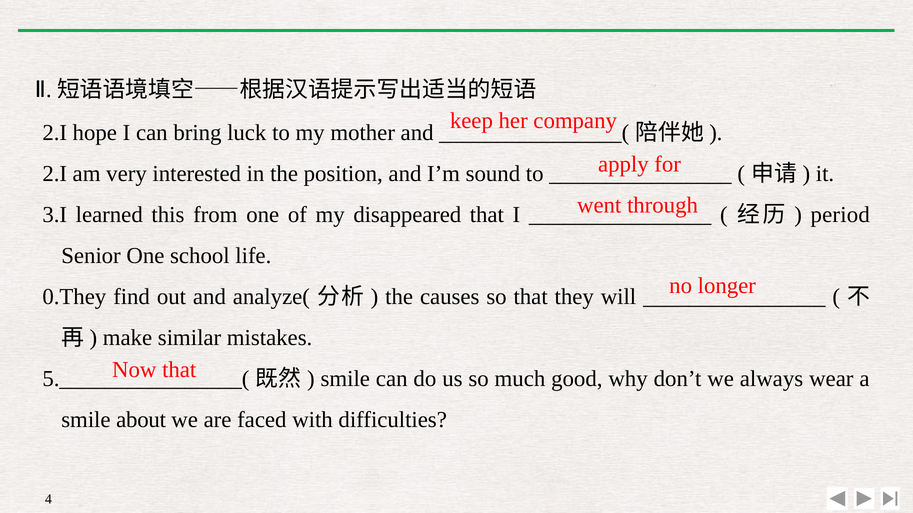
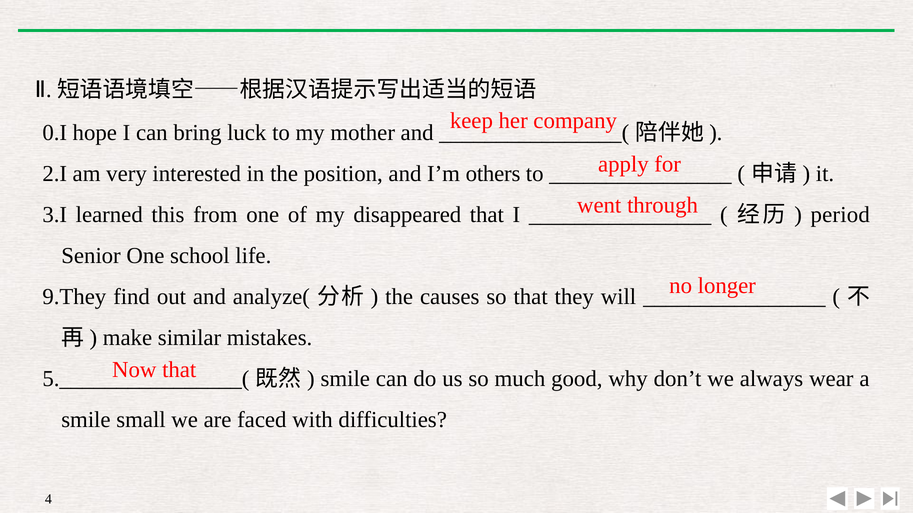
2.I at (55, 133): 2.I -> 0.I
sound: sound -> others
0.They: 0.They -> 9.They
about: about -> small
